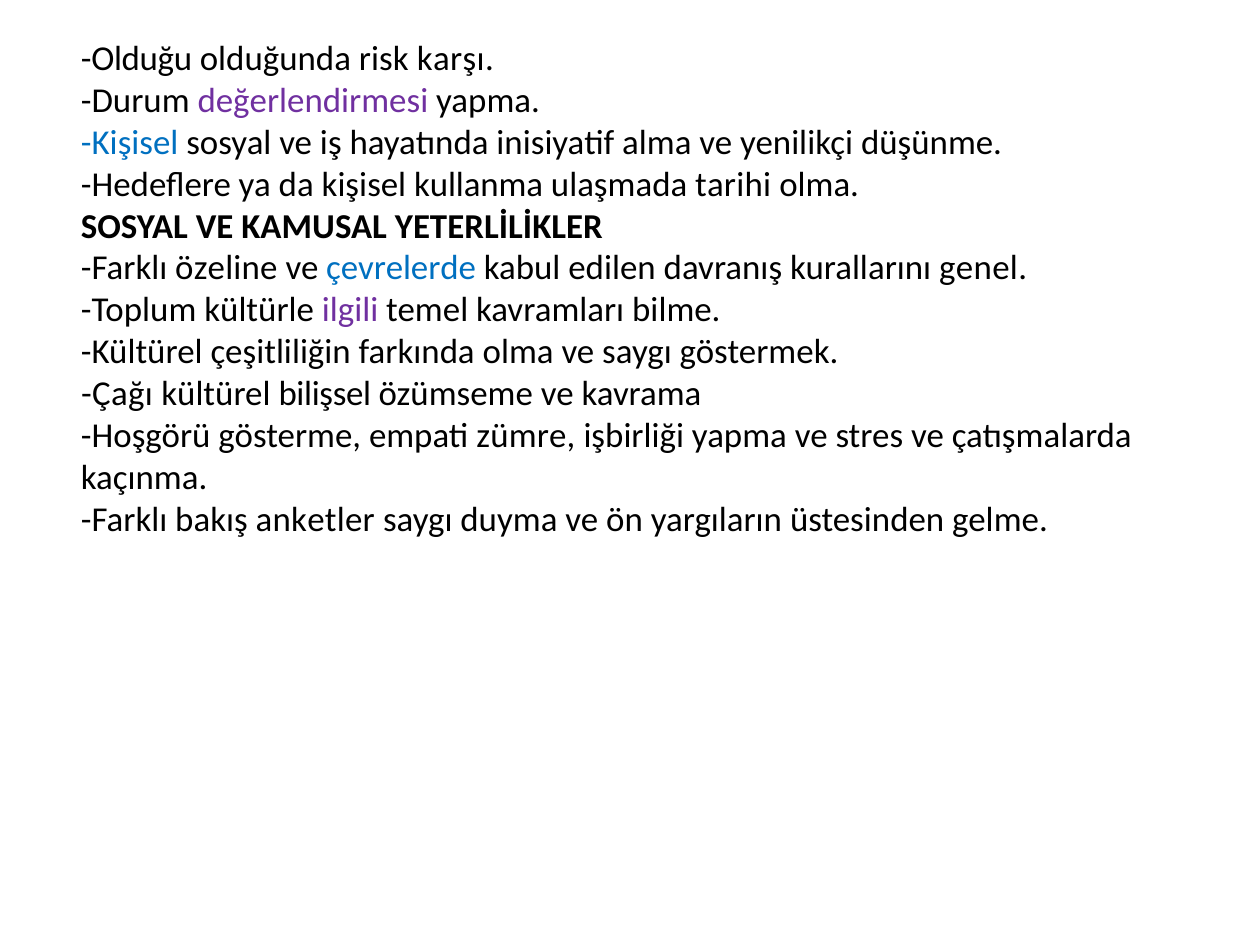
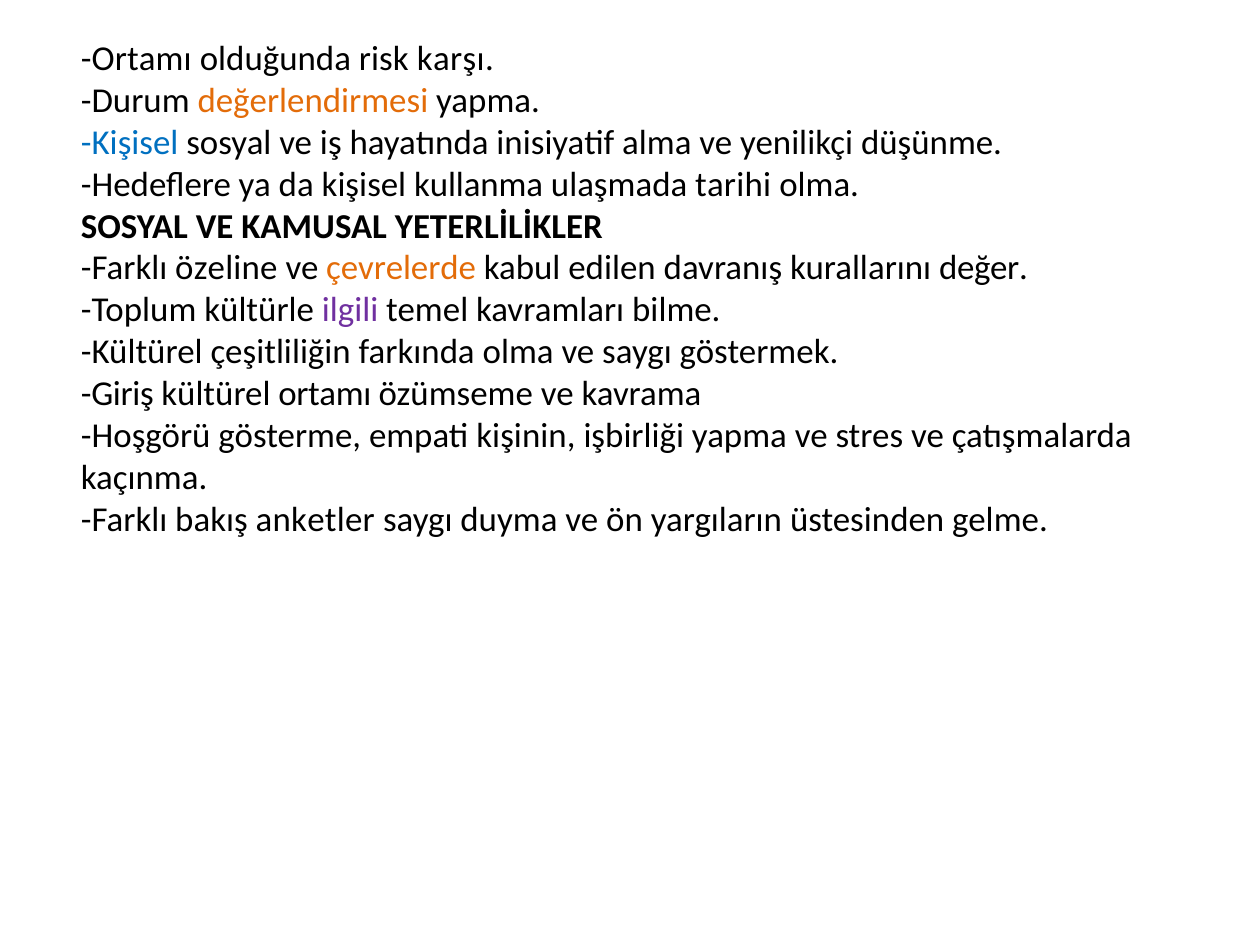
Olduğu at (137, 59): Olduğu -> Ortamı
değerlendirmesi colour: purple -> orange
çevrelerde colour: blue -> orange
genel: genel -> değer
Çağı: Çağı -> Giriş
kültürel bilişsel: bilişsel -> ortamı
zümre: zümre -> kişinin
